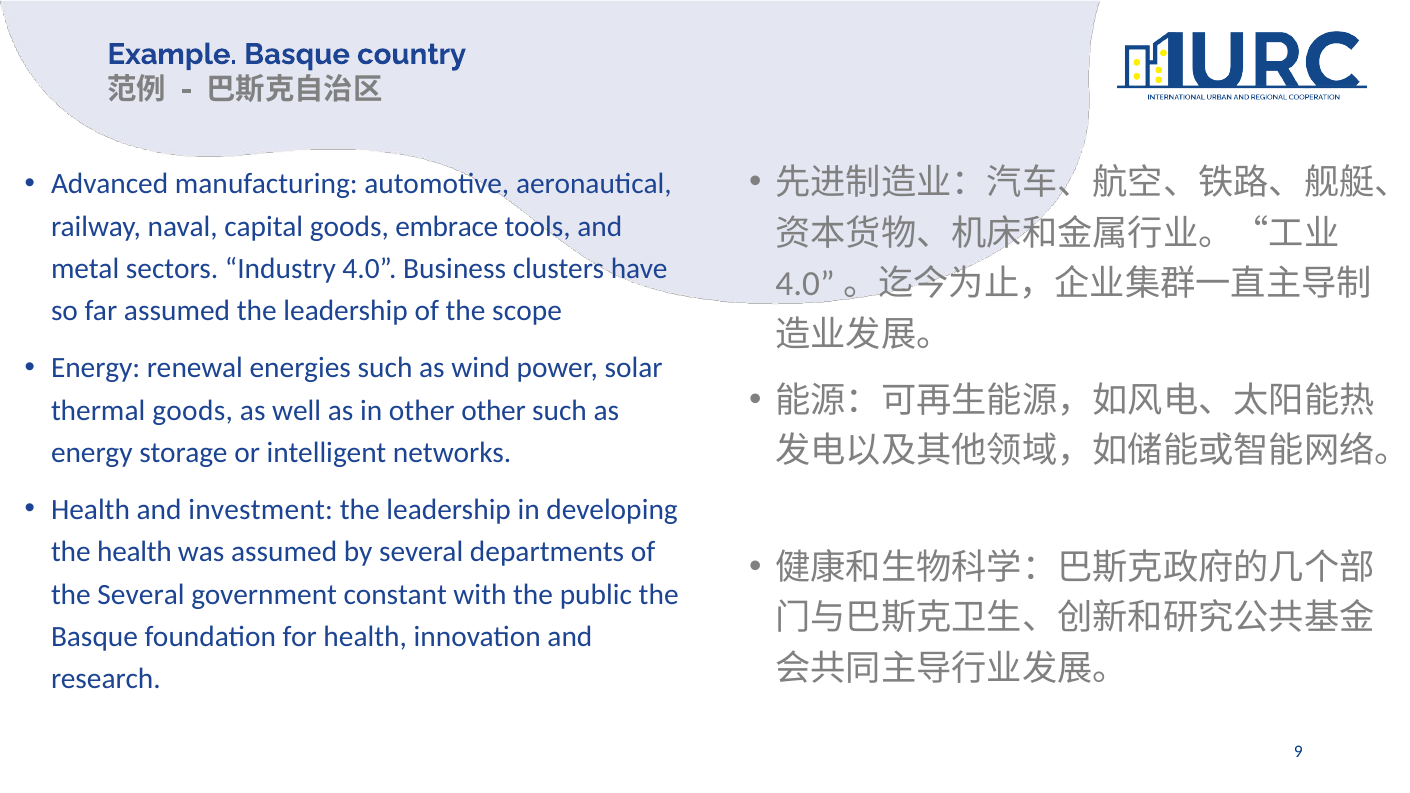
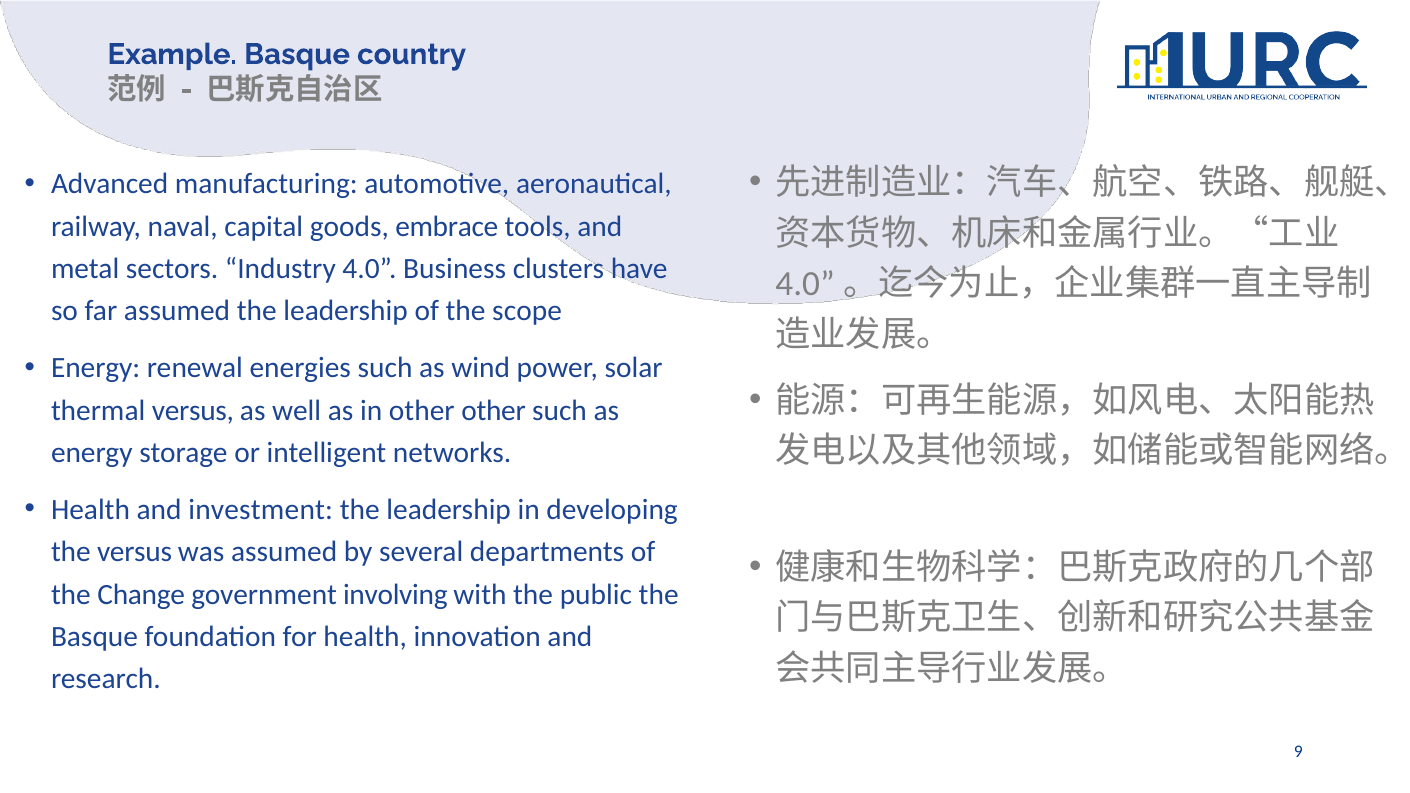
thermal goods: goods -> versus
the health: health -> versus
the Several: Several -> Change
constant: constant -> involving
